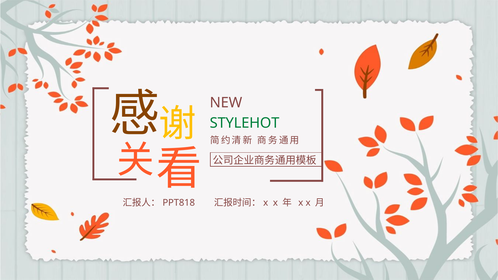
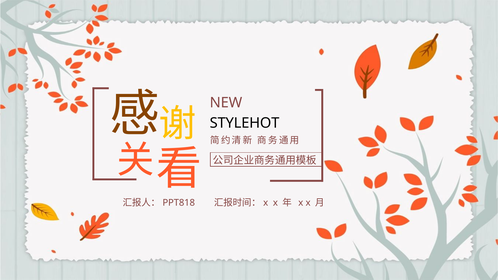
STYLEHOT colour: green -> black
